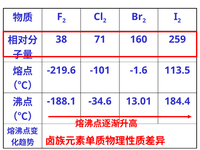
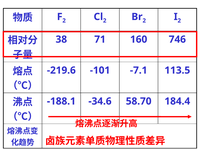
259: 259 -> 746
-1.6: -1.6 -> -7.1
13.01: 13.01 -> 58.70
